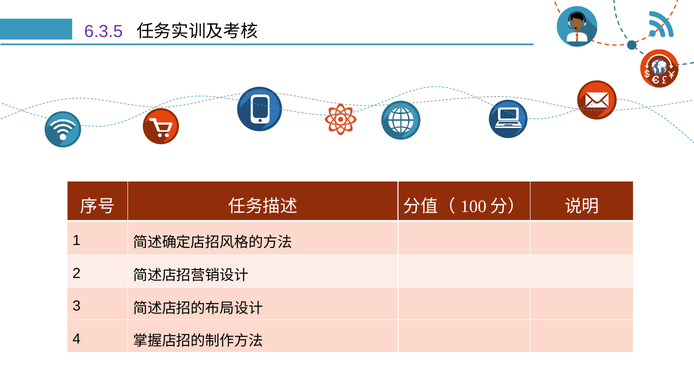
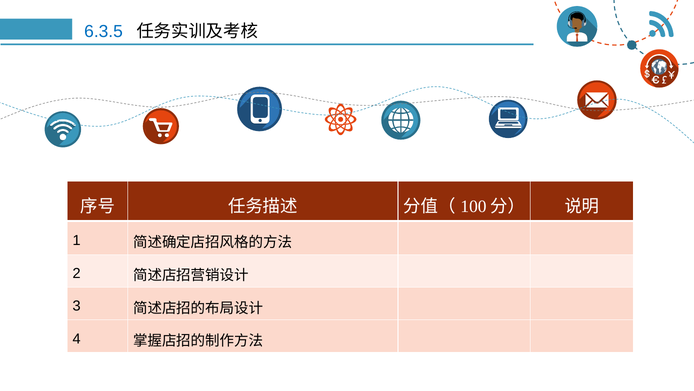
6.3.5 colour: purple -> blue
